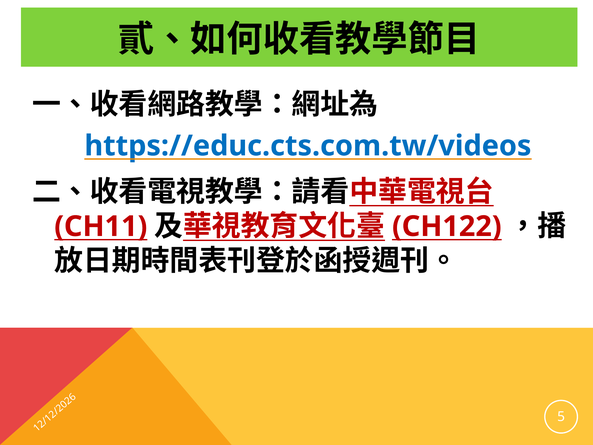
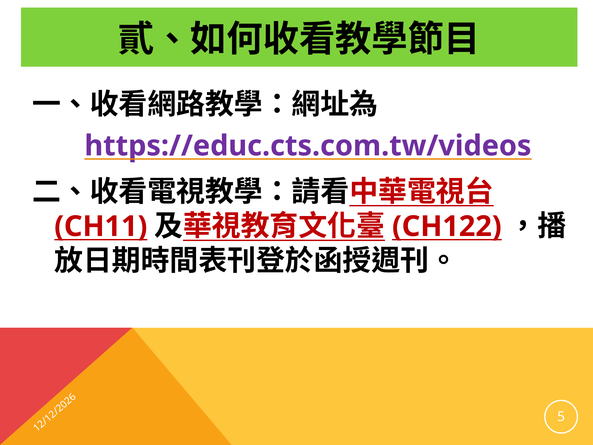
https://educ.cts.com.tw/videos colour: blue -> purple
